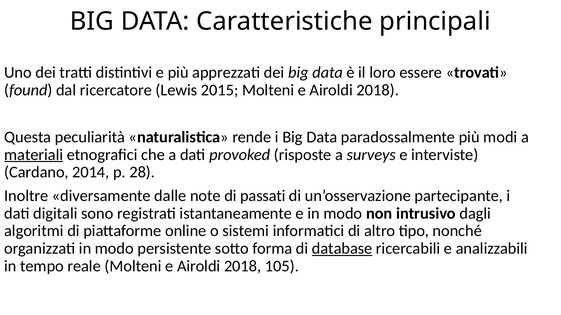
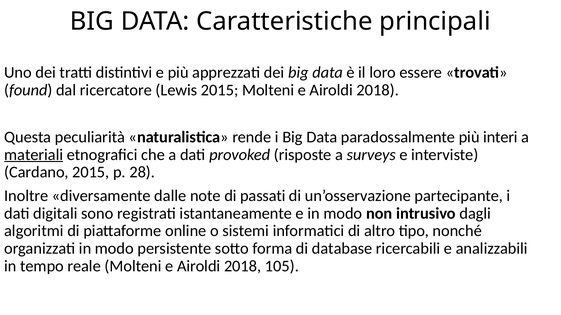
modi: modi -> interi
Cardano 2014: 2014 -> 2015
database underline: present -> none
